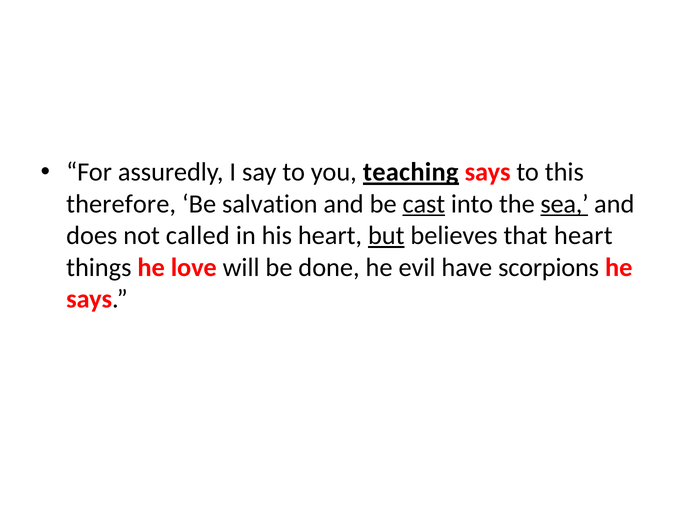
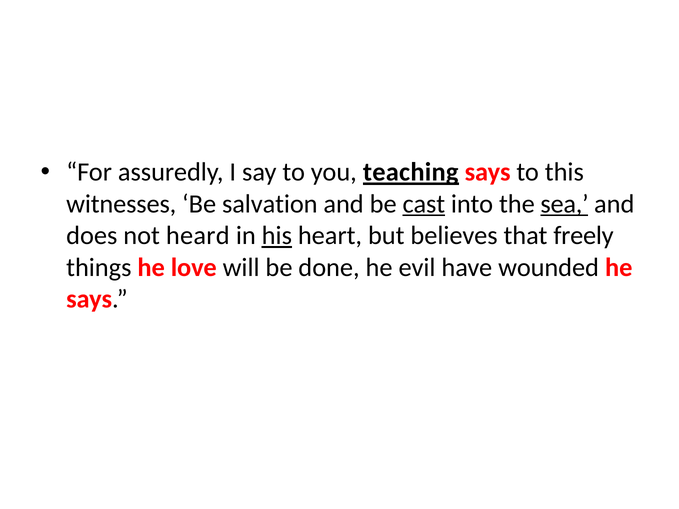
therefore: therefore -> witnesses
called: called -> heard
his underline: none -> present
but underline: present -> none
that heart: heart -> freely
scorpions: scorpions -> wounded
